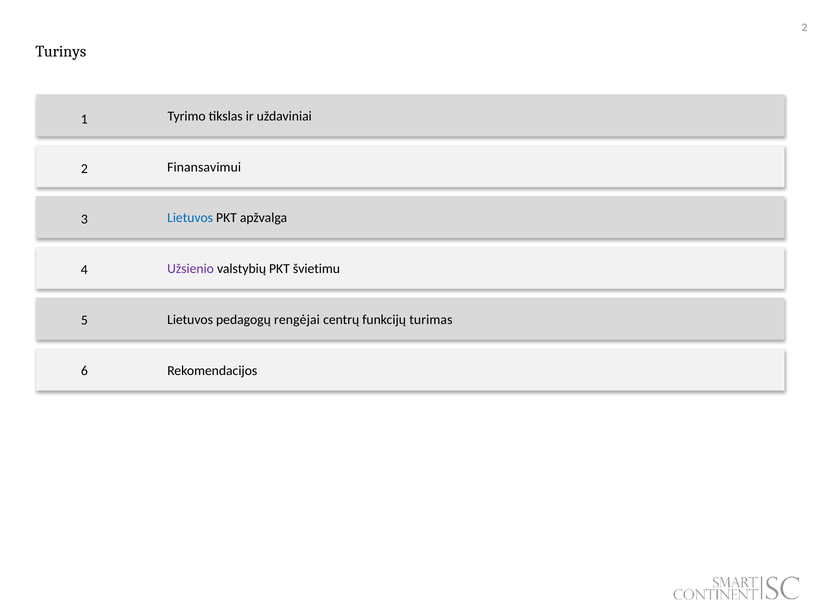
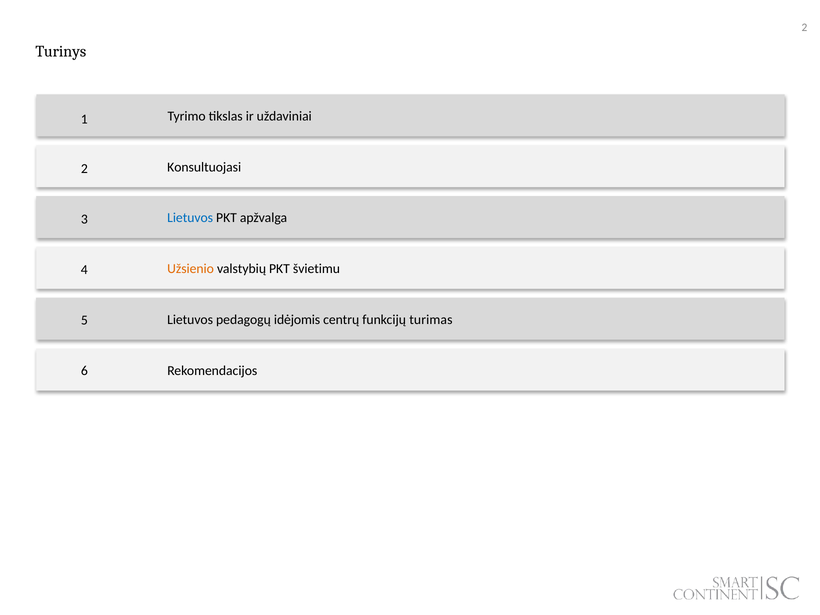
Finansavimui: Finansavimui -> Konsultuojasi
Užsienio colour: purple -> orange
rengėjai: rengėjai -> idėjomis
